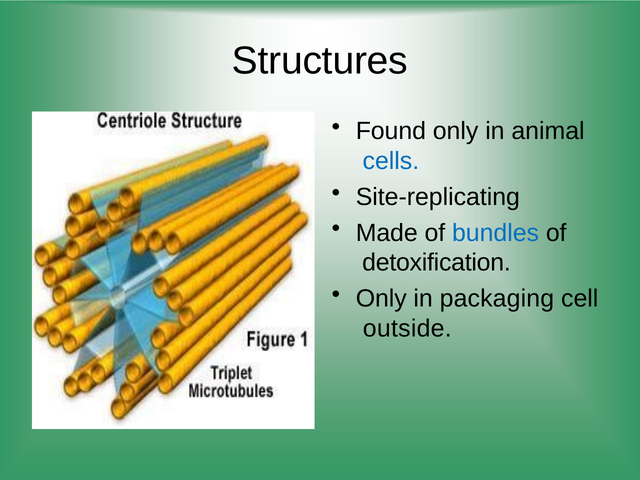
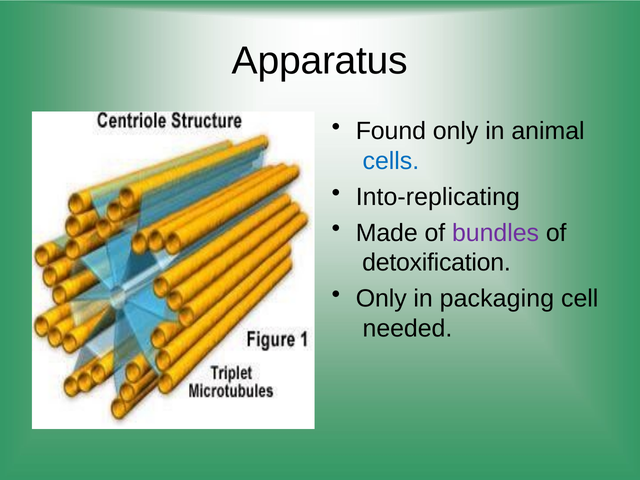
Structures: Structures -> Apparatus
Site-replicating: Site-replicating -> Into-replicating
bundles colour: blue -> purple
outside: outside -> needed
